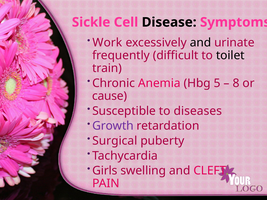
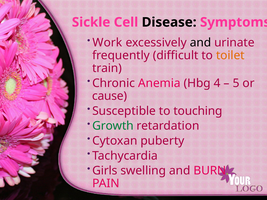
toilet colour: black -> orange
5: 5 -> 4
8: 8 -> 5
diseases: diseases -> touching
Growth colour: purple -> green
Surgical: Surgical -> Cytoxan
CLEFT: CLEFT -> BURN
